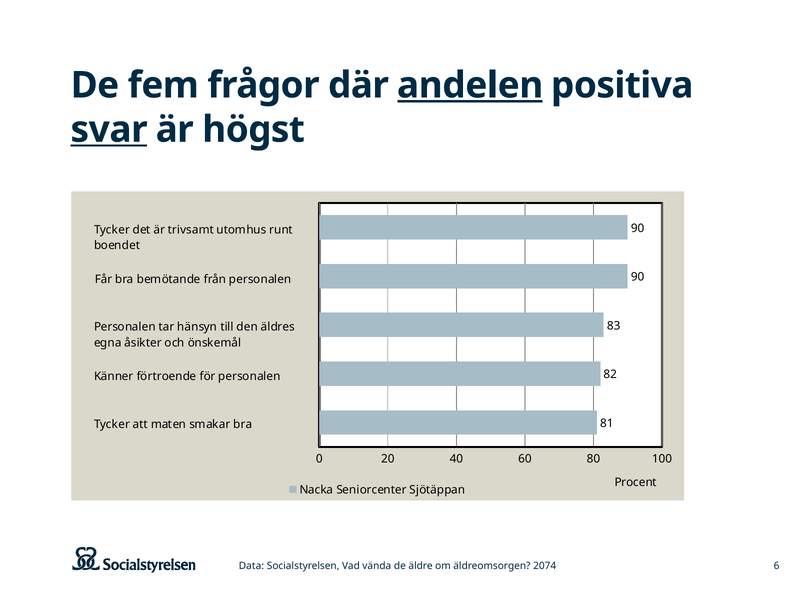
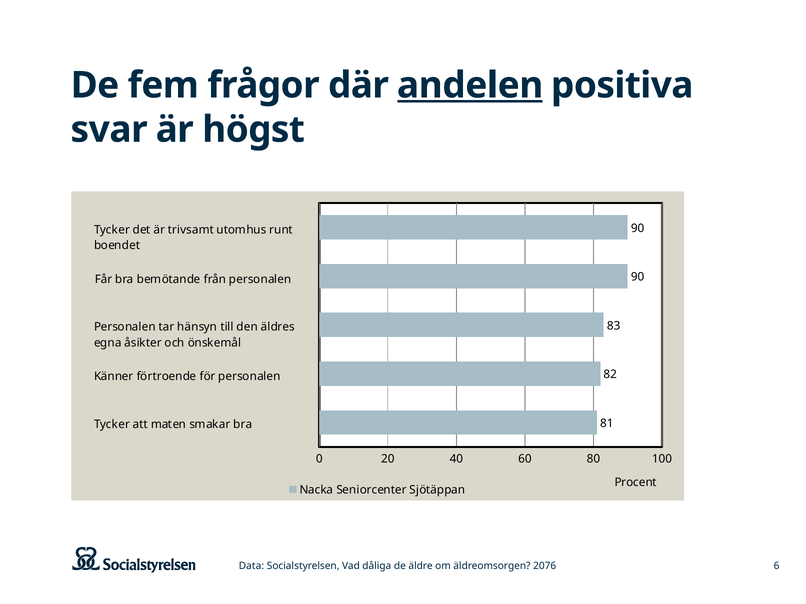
svar underline: present -> none
vända: vända -> dåliga
2074: 2074 -> 2076
